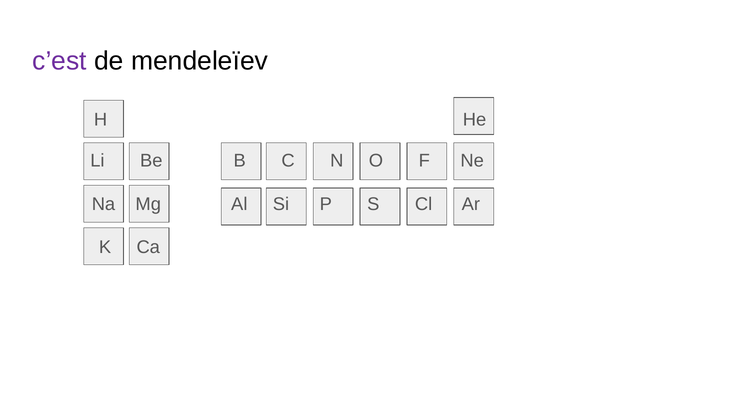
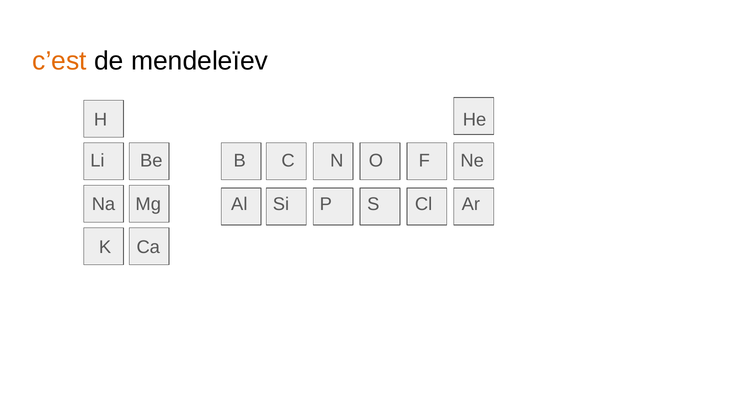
c’est colour: purple -> orange
